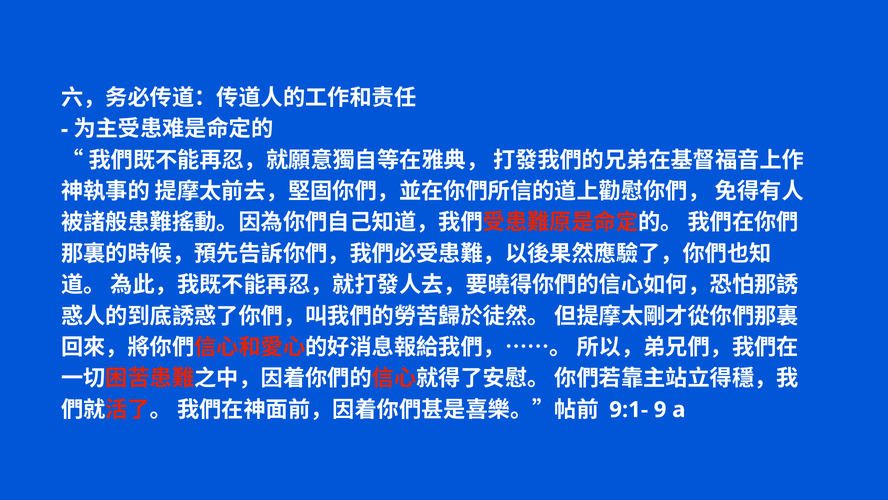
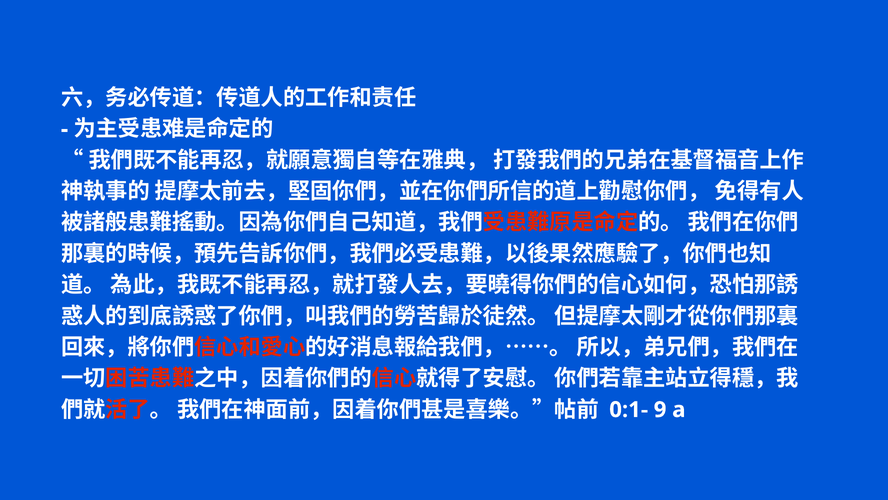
9:1-: 9:1- -> 0:1-
